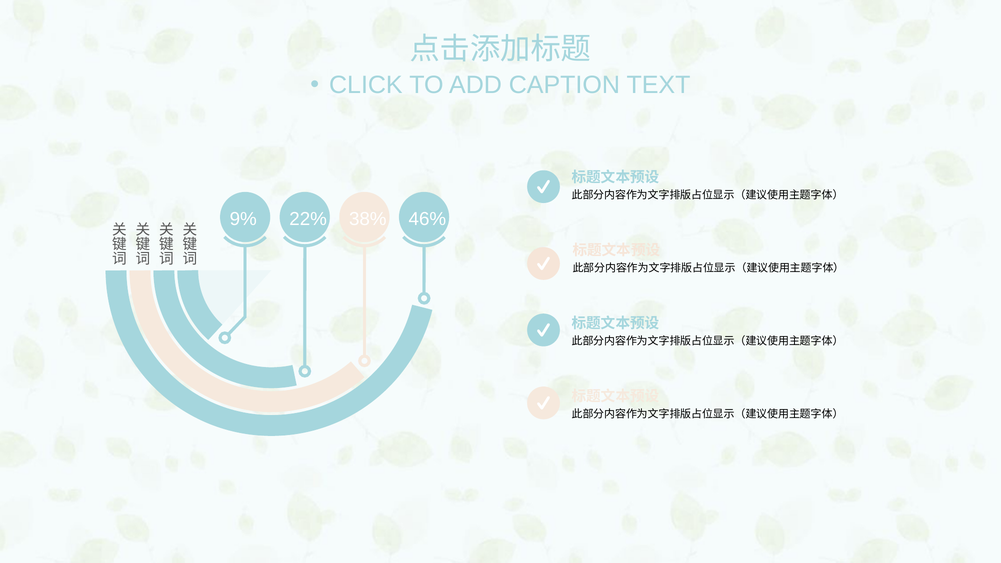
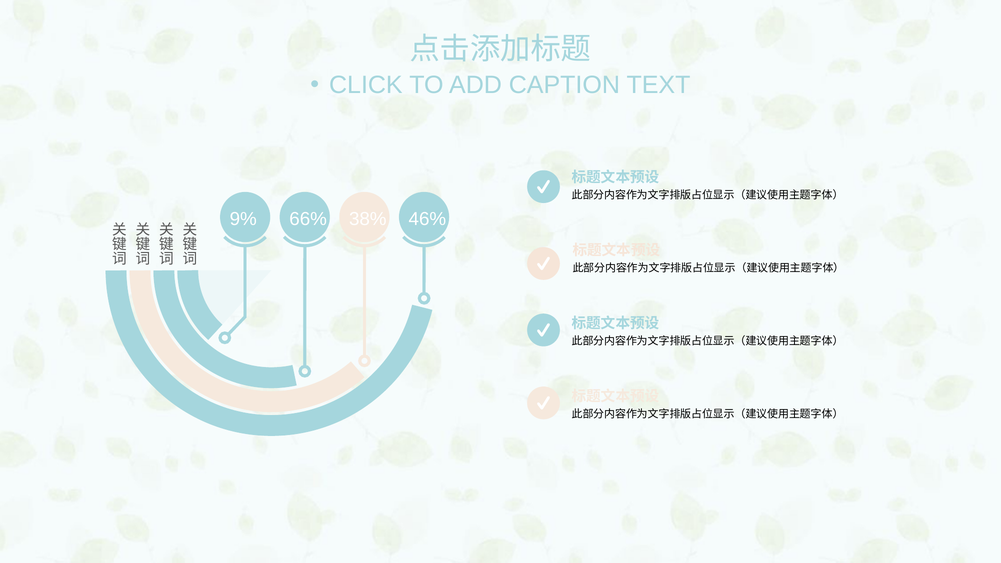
22%: 22% -> 66%
